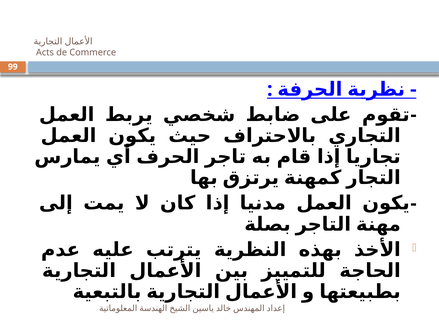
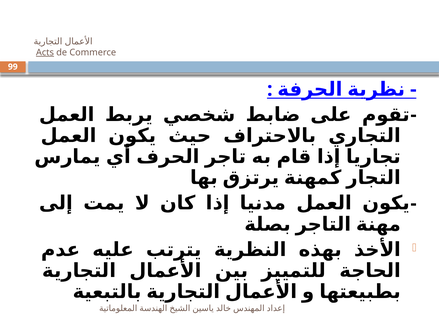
Acts underline: none -> present
